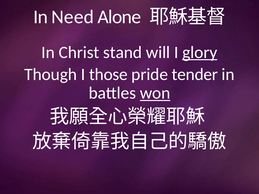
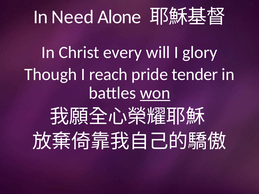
stand: stand -> every
glory underline: present -> none
those: those -> reach
